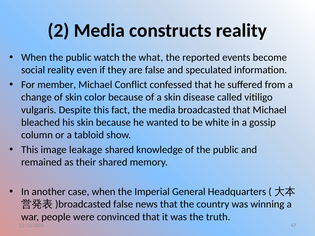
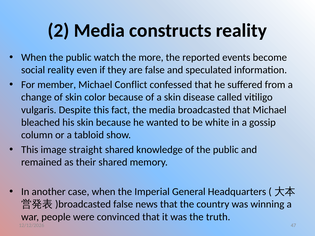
what: what -> more
leakage: leakage -> straight
